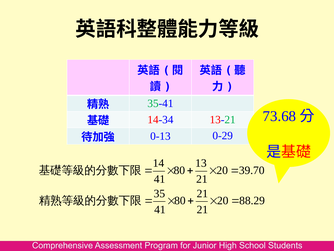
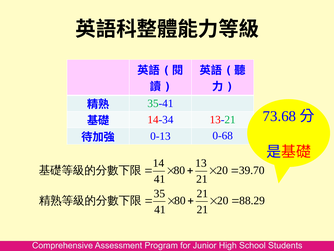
0-29: 0-29 -> 0-68
